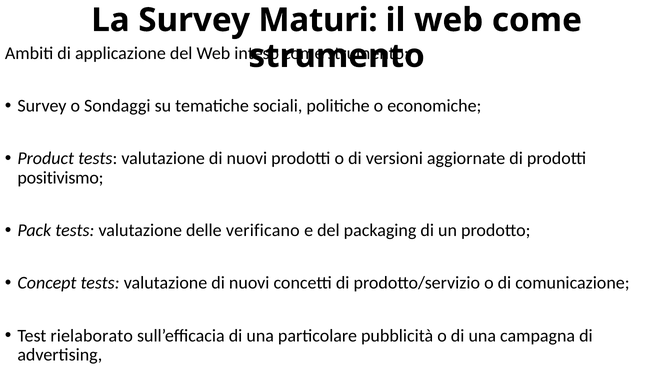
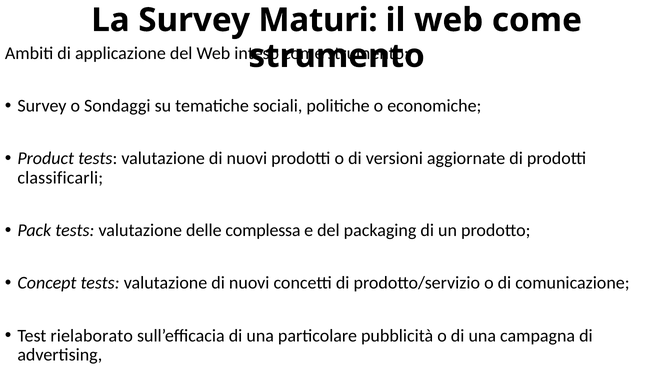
positivismo: positivismo -> classificarli
verificano: verificano -> complessa
